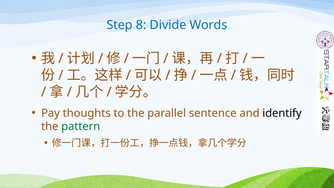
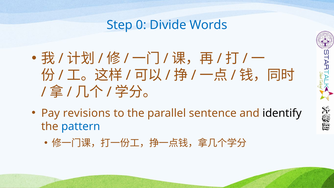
8: 8 -> 0
thoughts: thoughts -> revisions
pattern colour: green -> blue
